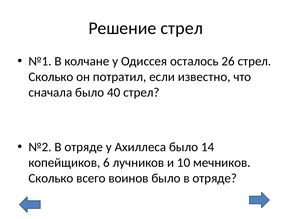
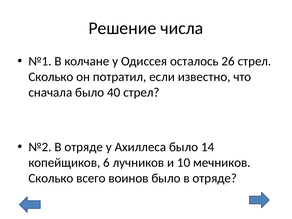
Решение стрел: стрел -> числа
